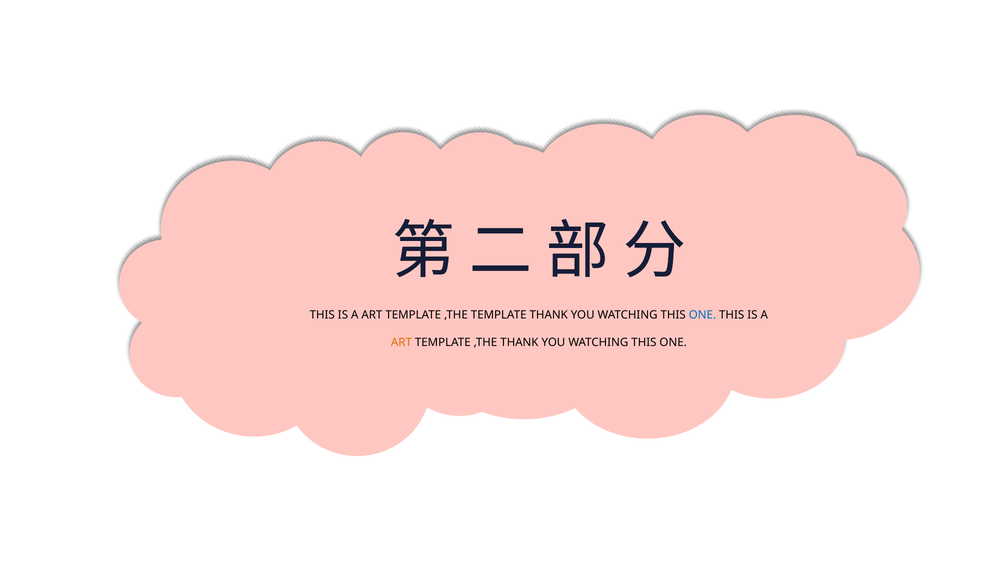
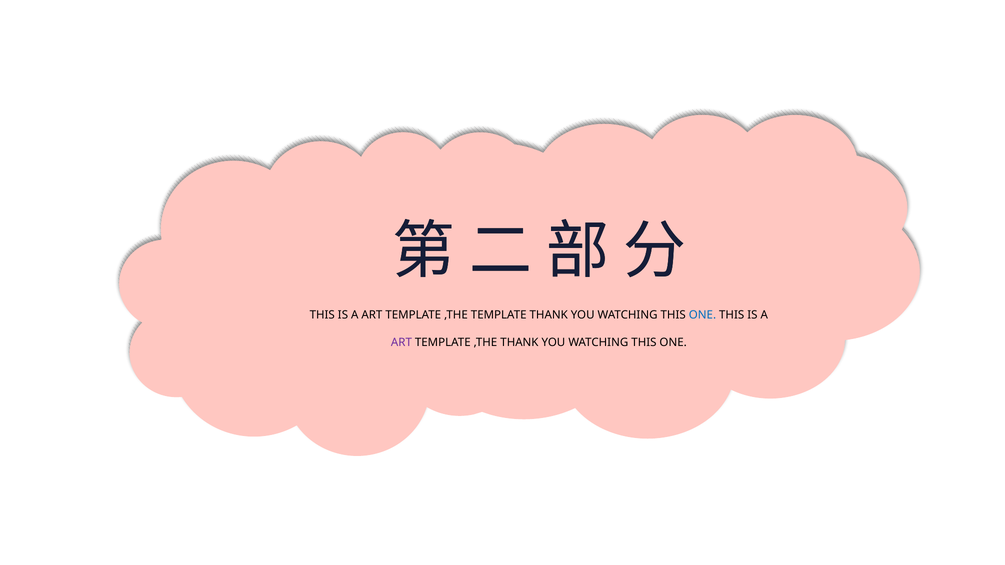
ART at (401, 343) colour: orange -> purple
